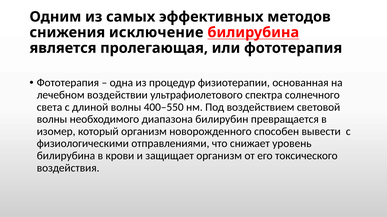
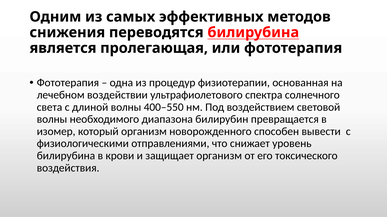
исключение: исключение -> переводятся
